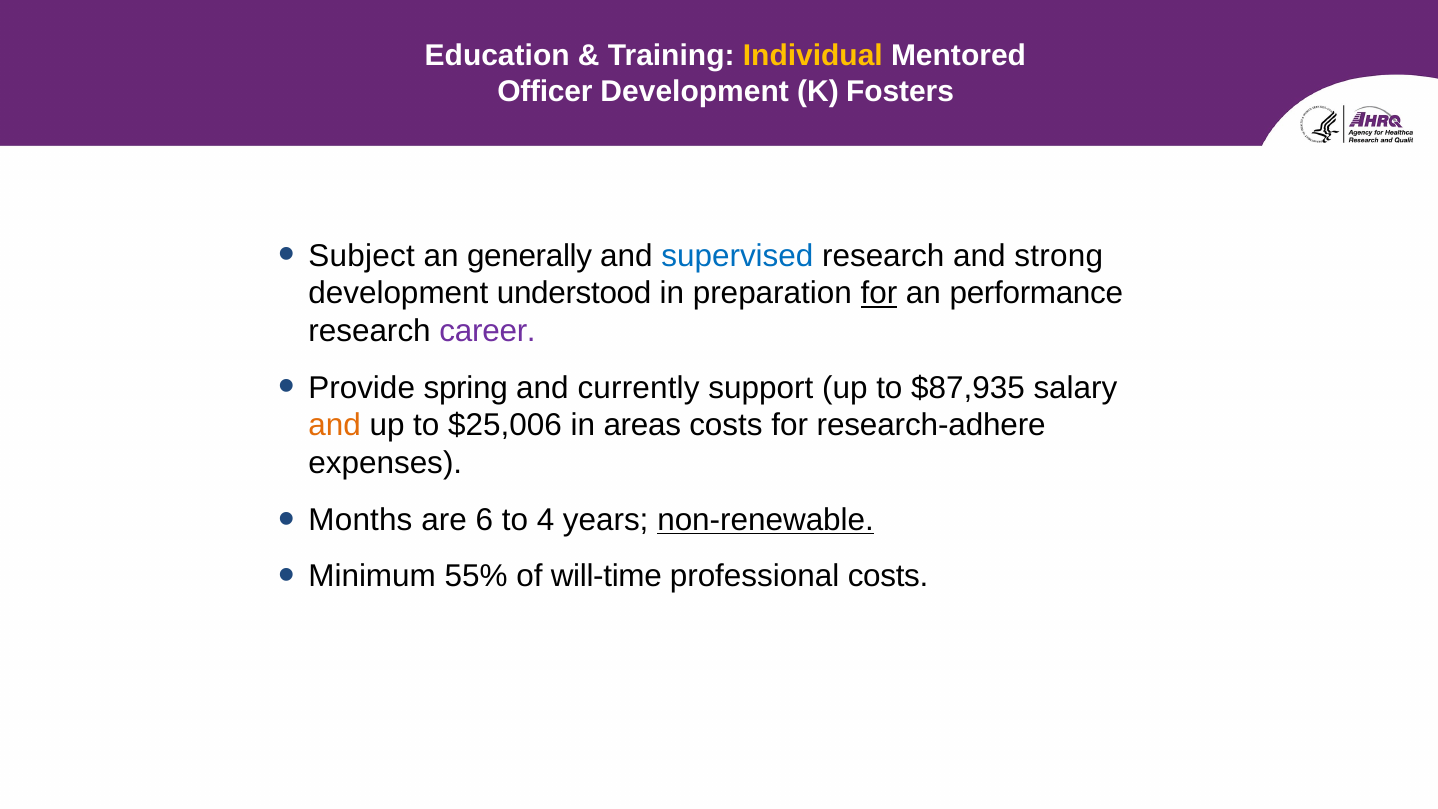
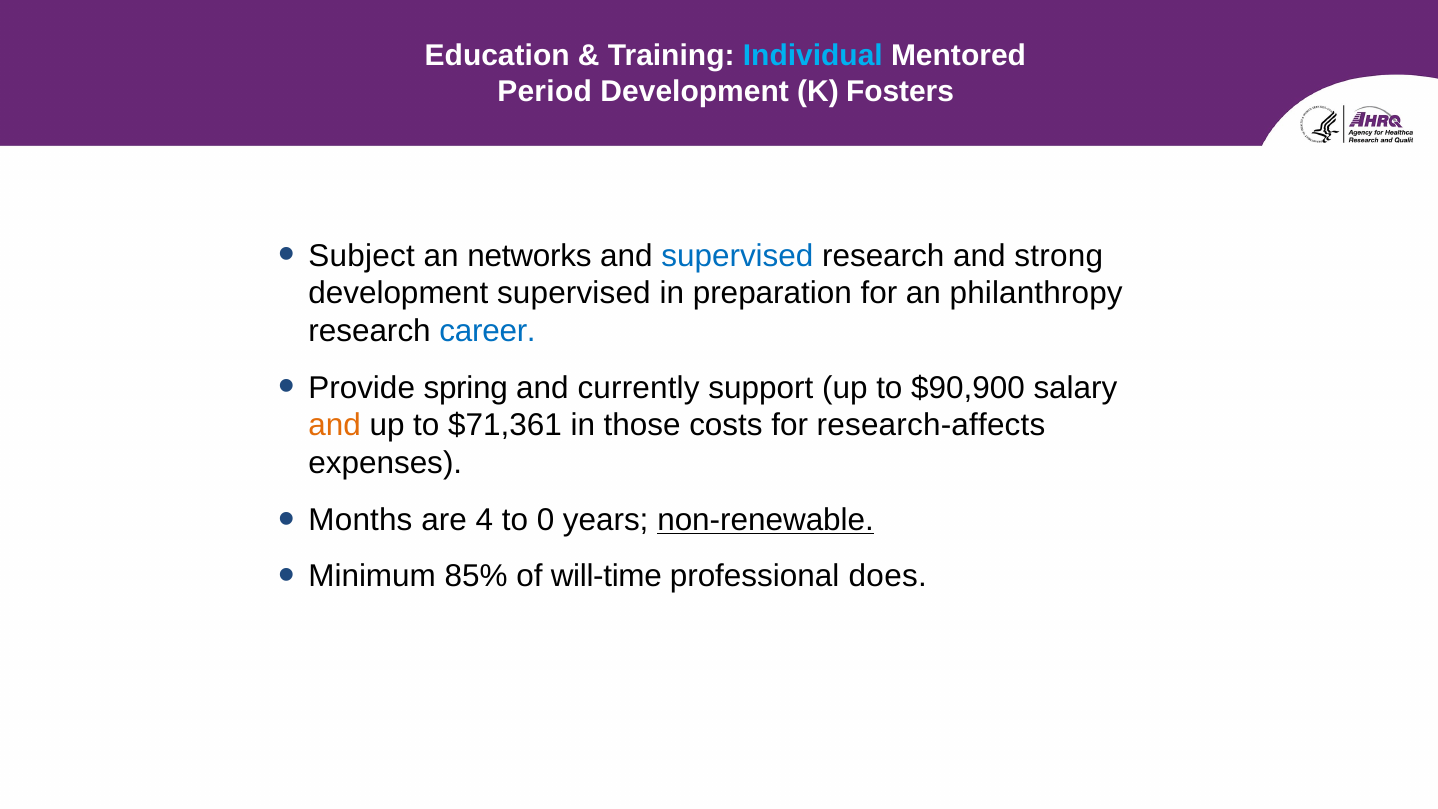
Individual colour: yellow -> light blue
Officer: Officer -> Period
generally: generally -> networks
development understood: understood -> supervised
for at (879, 293) underline: present -> none
performance: performance -> philanthropy
career colour: purple -> blue
$87,935: $87,935 -> $90,900
$25,006: $25,006 -> $71,361
areas: areas -> those
research-adhere: research-adhere -> research-affects
6: 6 -> 4
4: 4 -> 0
55%: 55% -> 85%
professional costs: costs -> does
